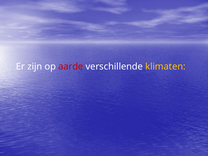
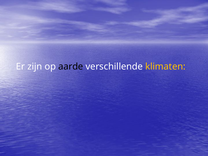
aarde colour: red -> black
